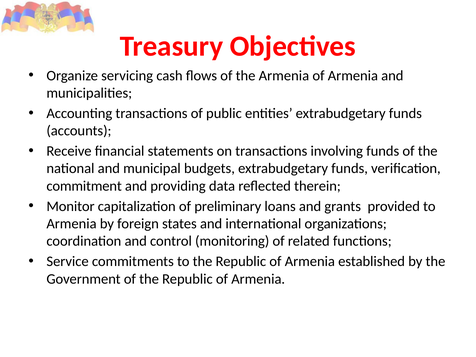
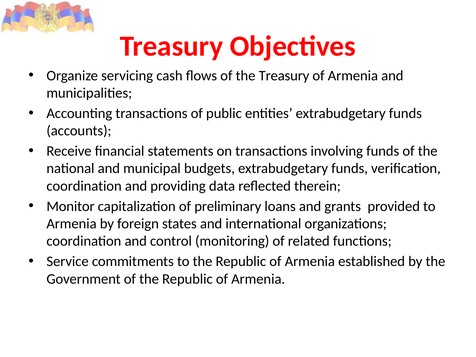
the Armenia: Armenia -> Treasury
commitment at (84, 186): commitment -> coordination
